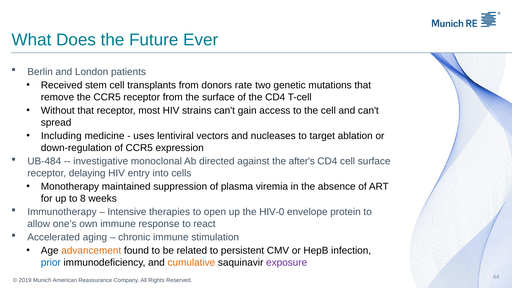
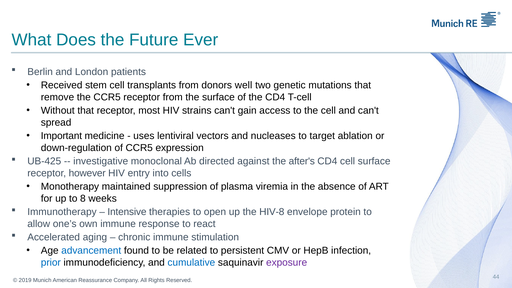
rate: rate -> well
Including: Including -> Important
UB-484: UB-484 -> UB-425
delaying: delaying -> however
HIV-0: HIV-0 -> HIV-8
advancement colour: orange -> blue
cumulative colour: orange -> blue
